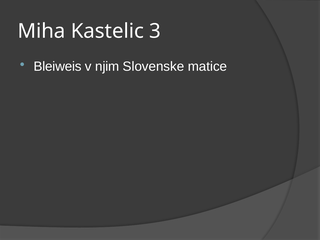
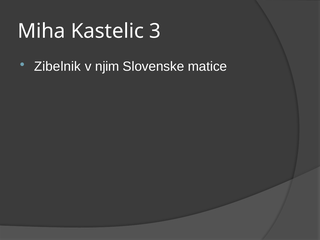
Bleiweis: Bleiweis -> Zibelnik
